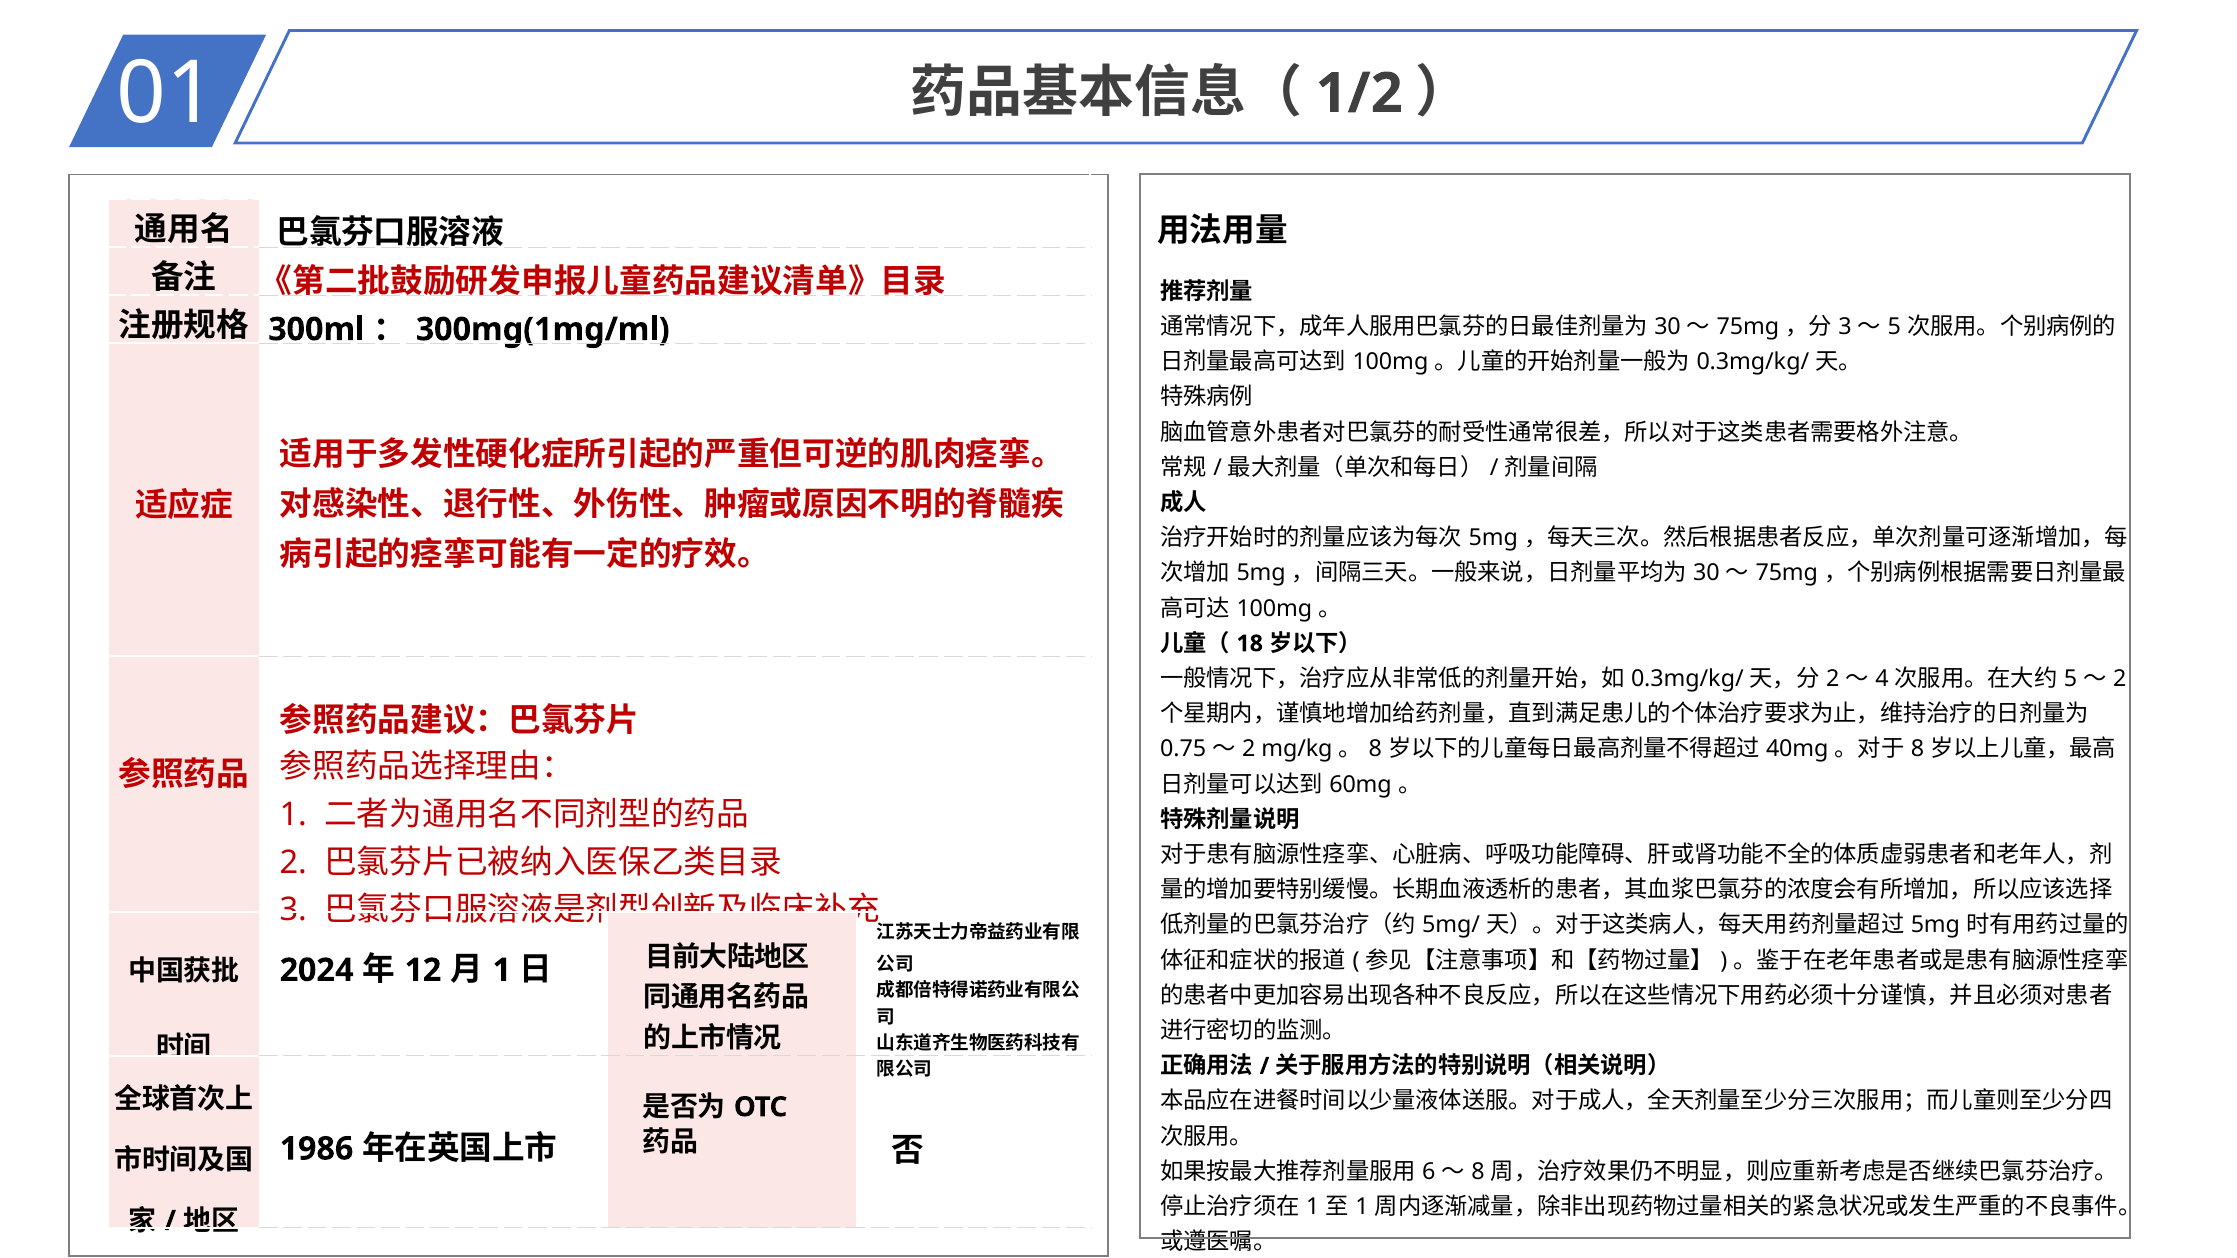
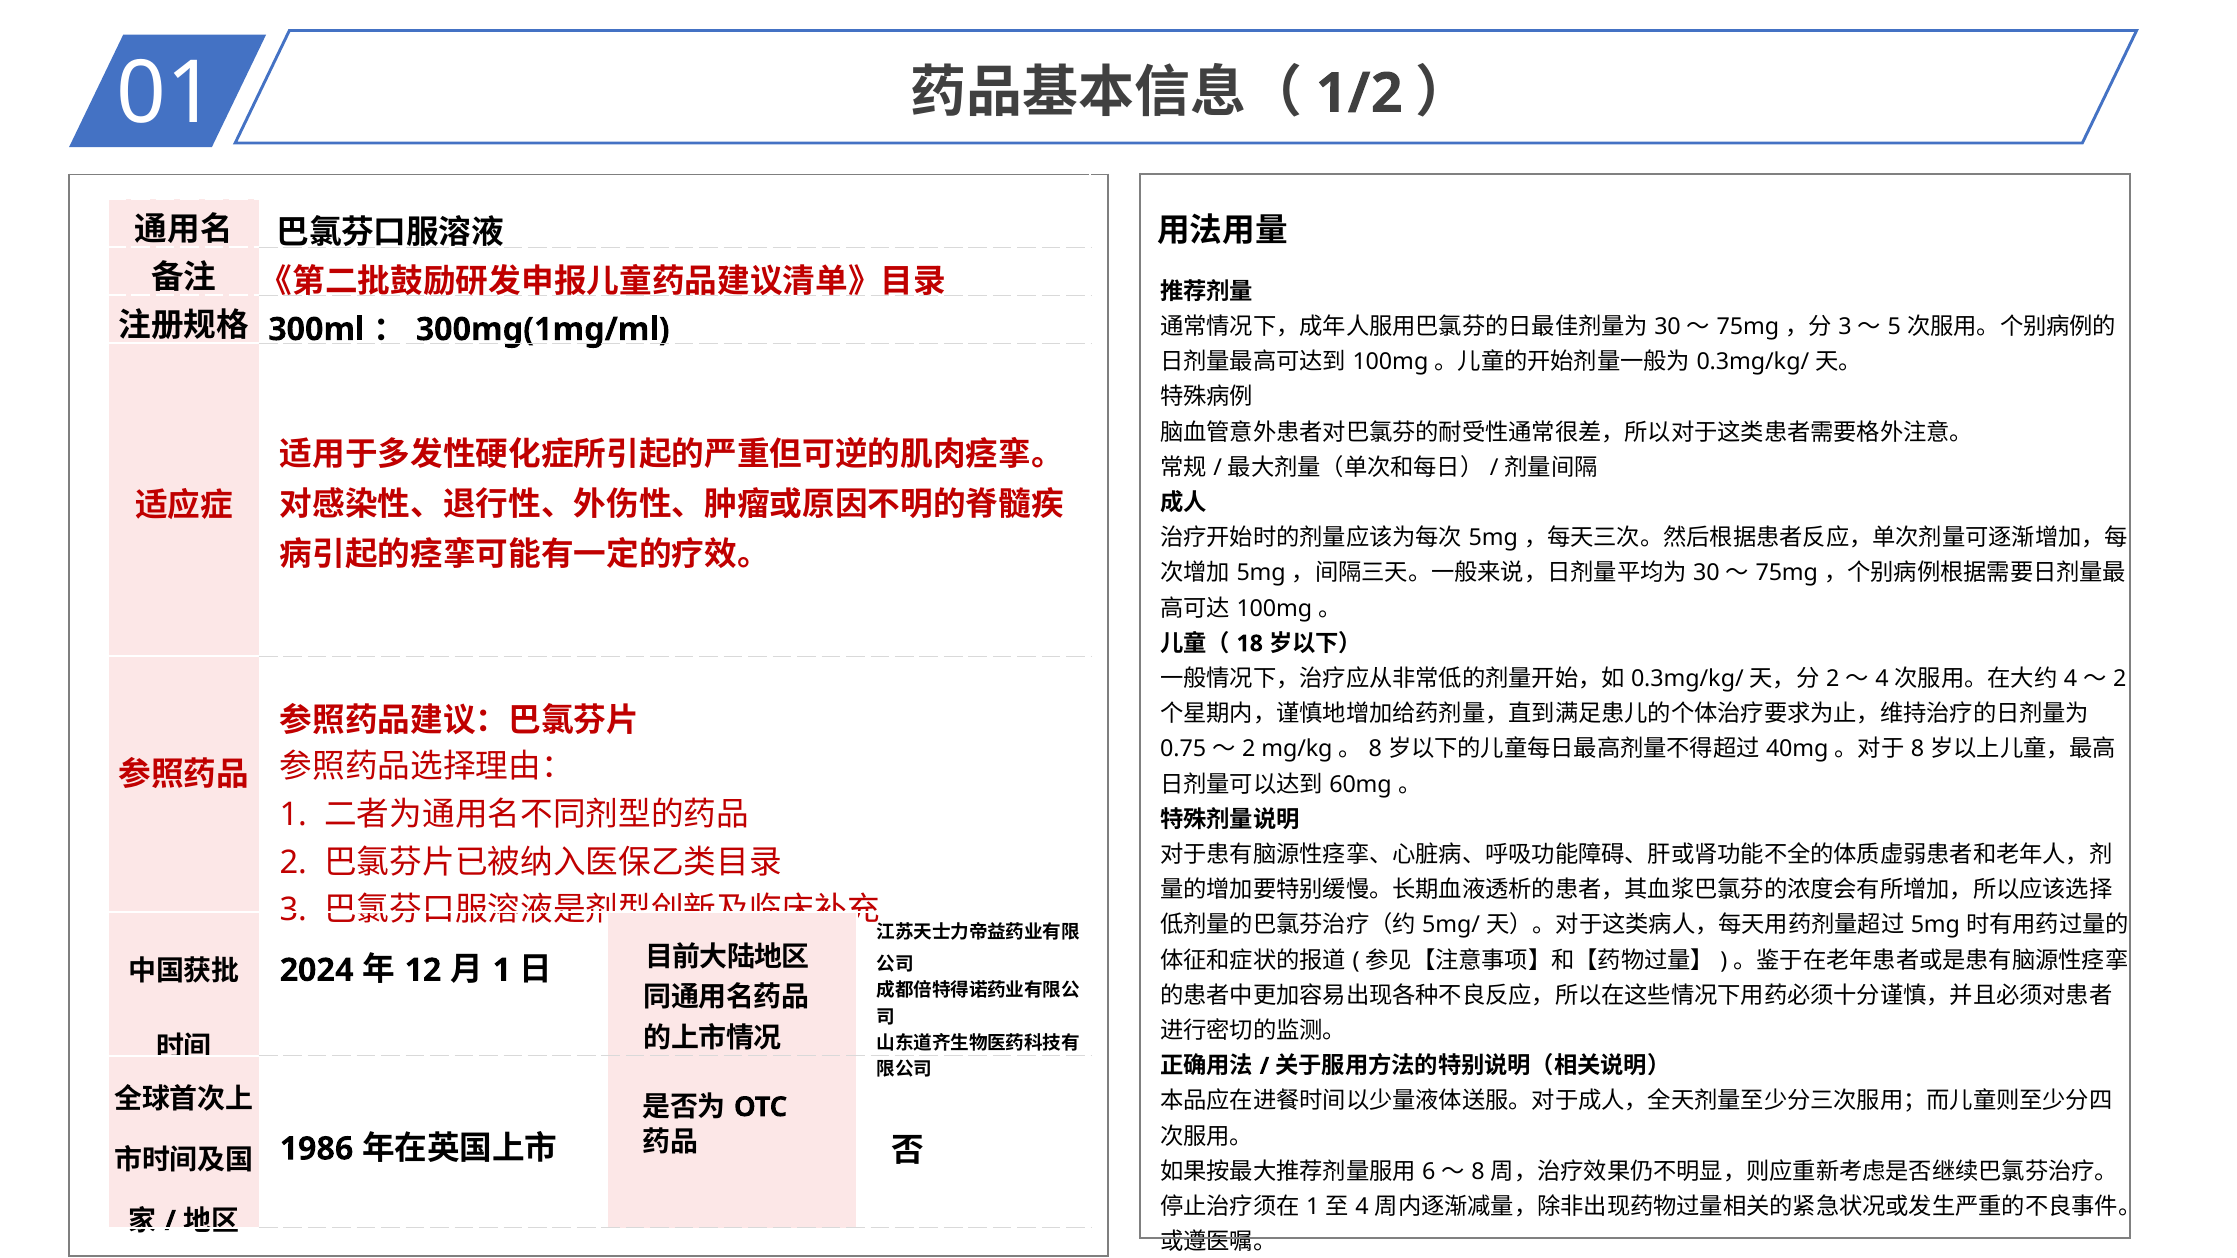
5 at (2071, 679): 5 -> 4
1 at (1362, 1207): 1 -> 4
